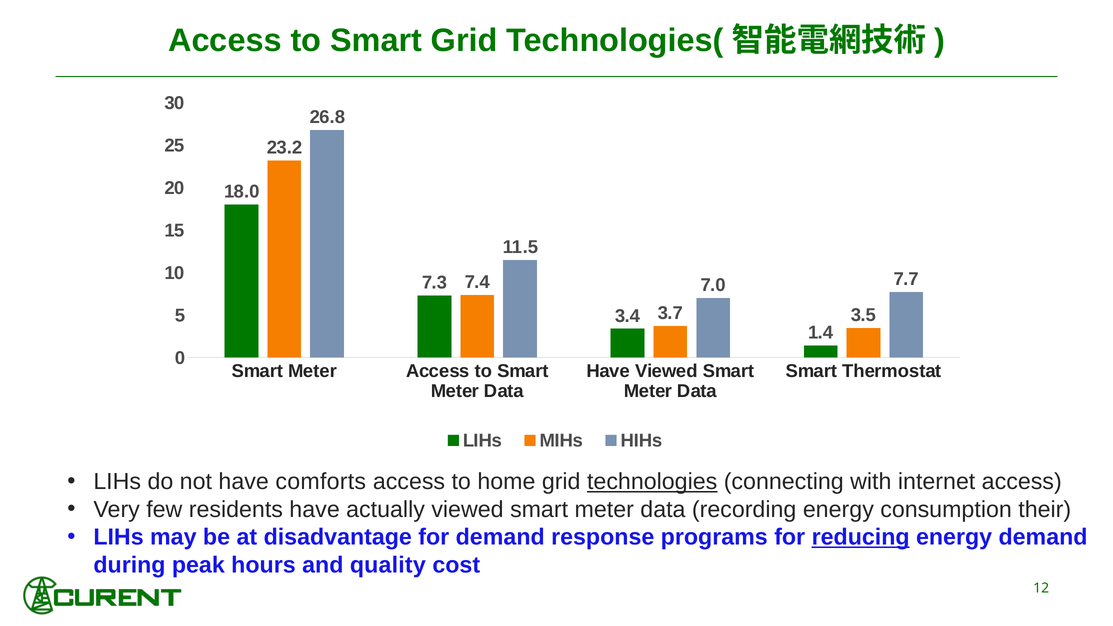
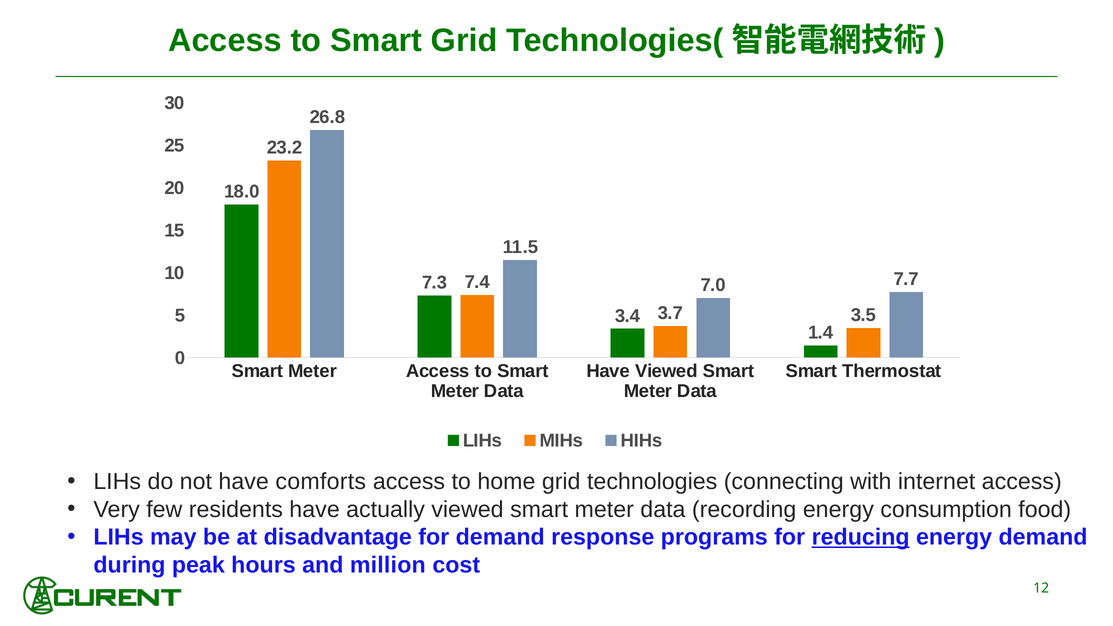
technologies underline: present -> none
their: their -> food
quality: quality -> million
